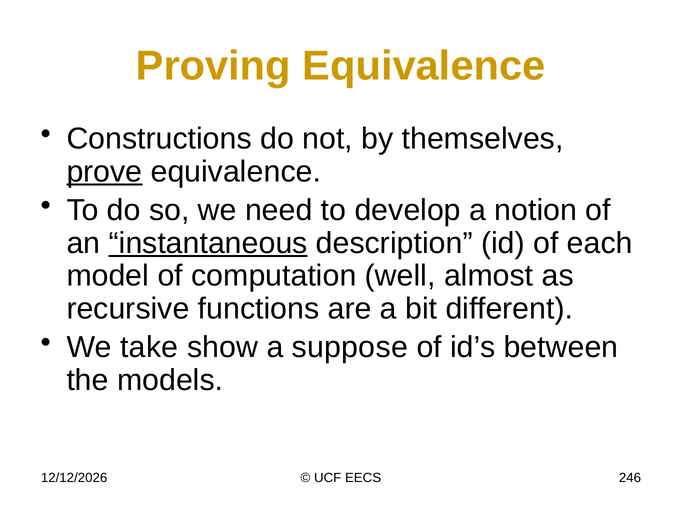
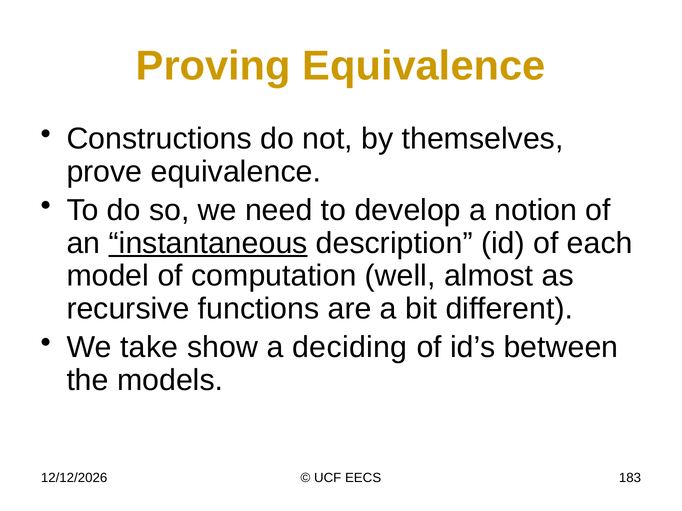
prove underline: present -> none
suppose: suppose -> deciding
246: 246 -> 183
